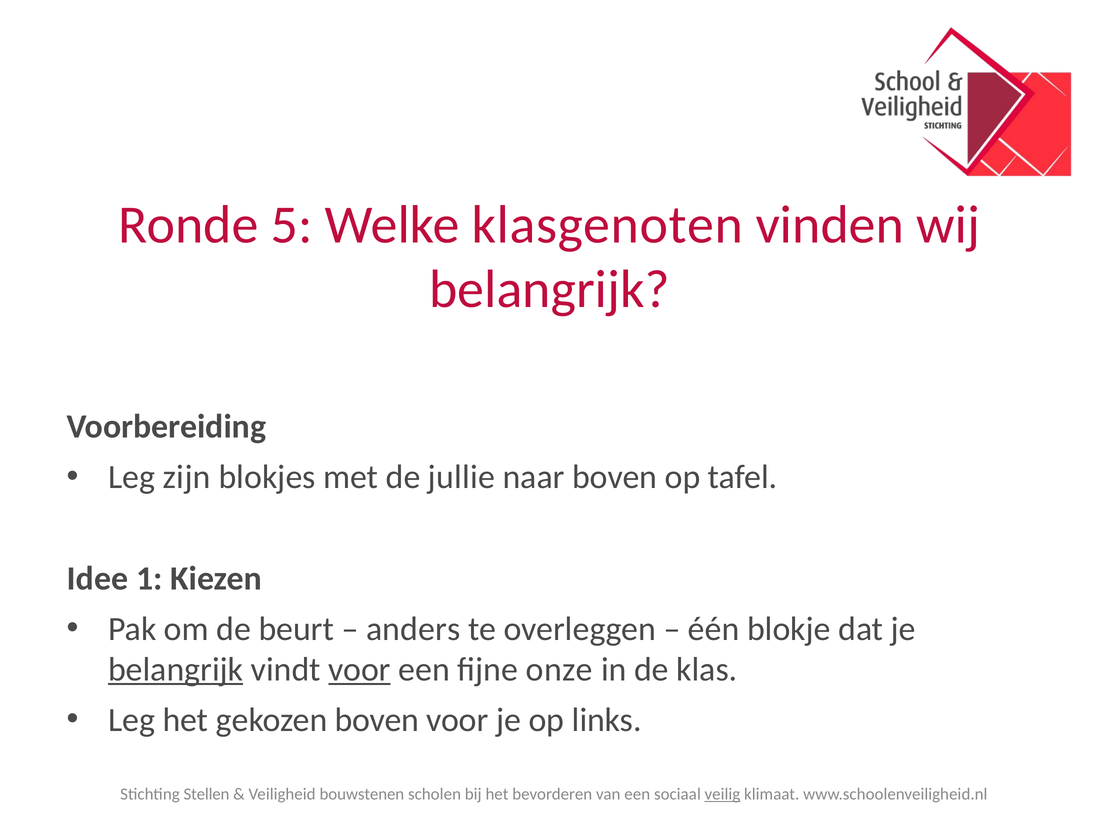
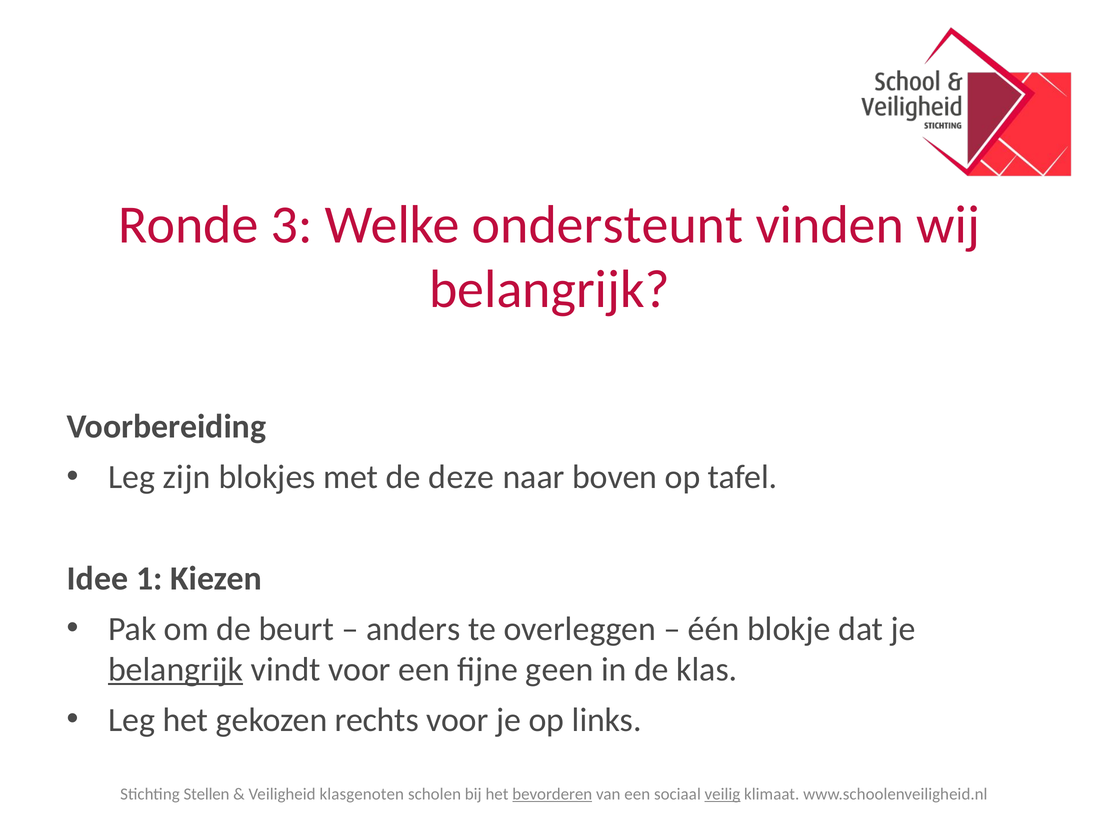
5: 5 -> 3
klasgenoten: klasgenoten -> ondersteunt
jullie: jullie -> deze
voor at (360, 669) underline: present -> none
onze: onze -> geen
gekozen boven: boven -> rechts
bouwstenen: bouwstenen -> klasgenoten
bevorderen underline: none -> present
